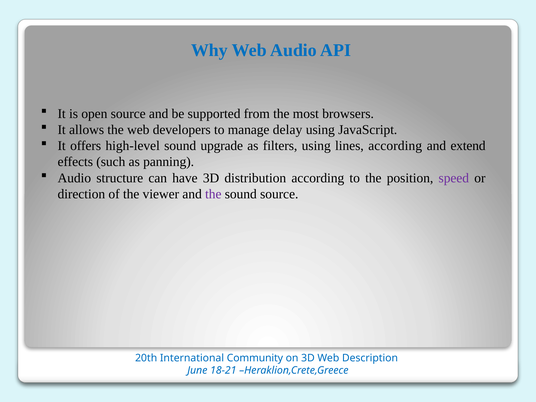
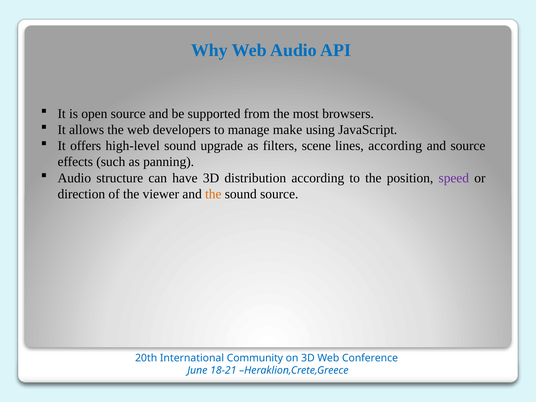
delay: delay -> make
filters using: using -> scene
and extend: extend -> source
the at (213, 194) colour: purple -> orange
Description: Description -> Conference
